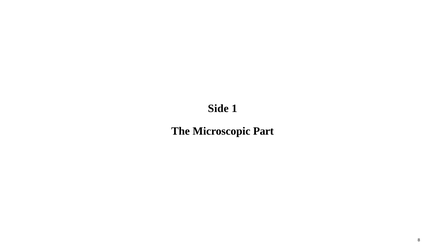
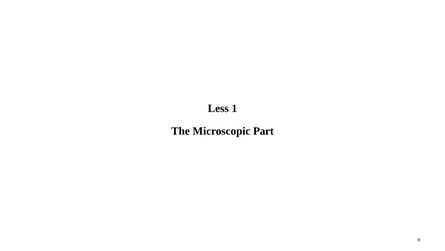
Side: Side -> Less
